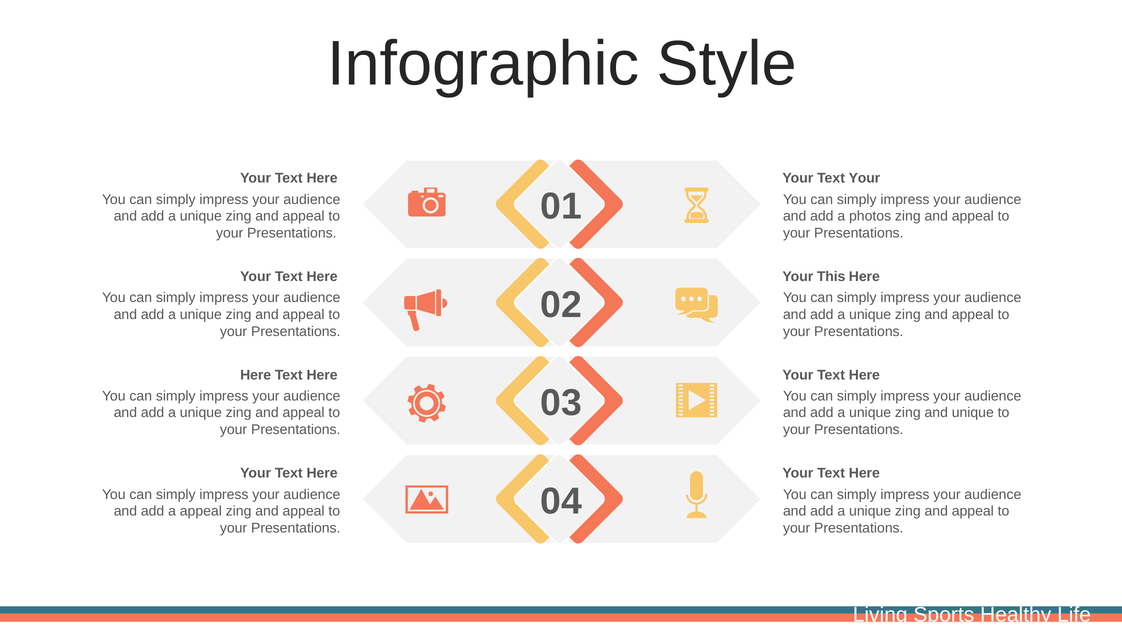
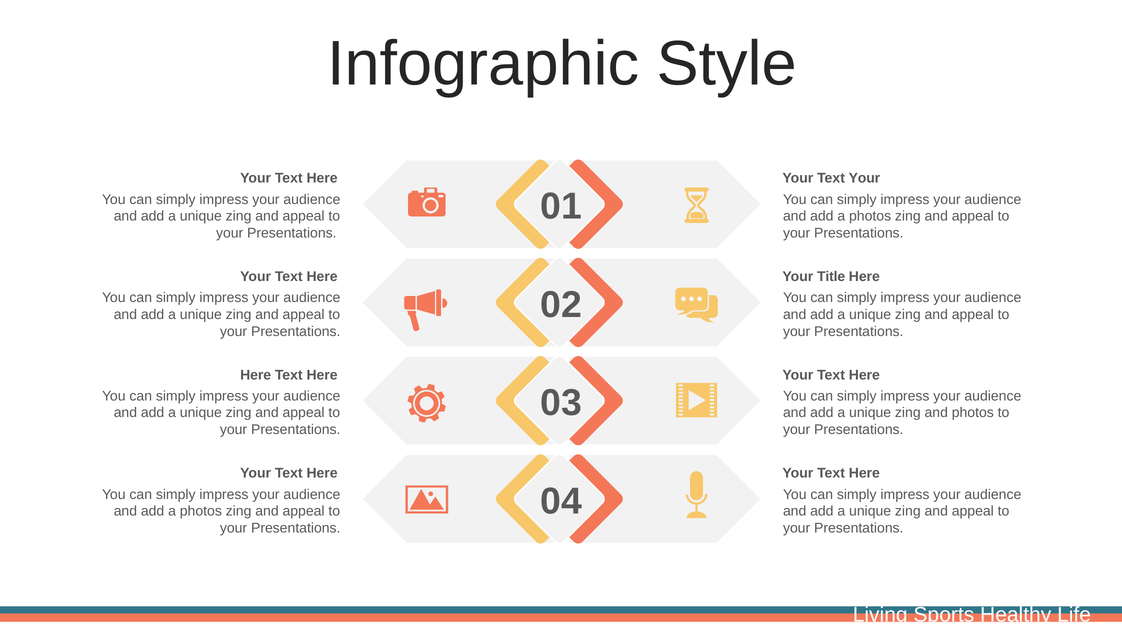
This: This -> Title
and unique: unique -> photos
appeal at (201, 511): appeal -> photos
